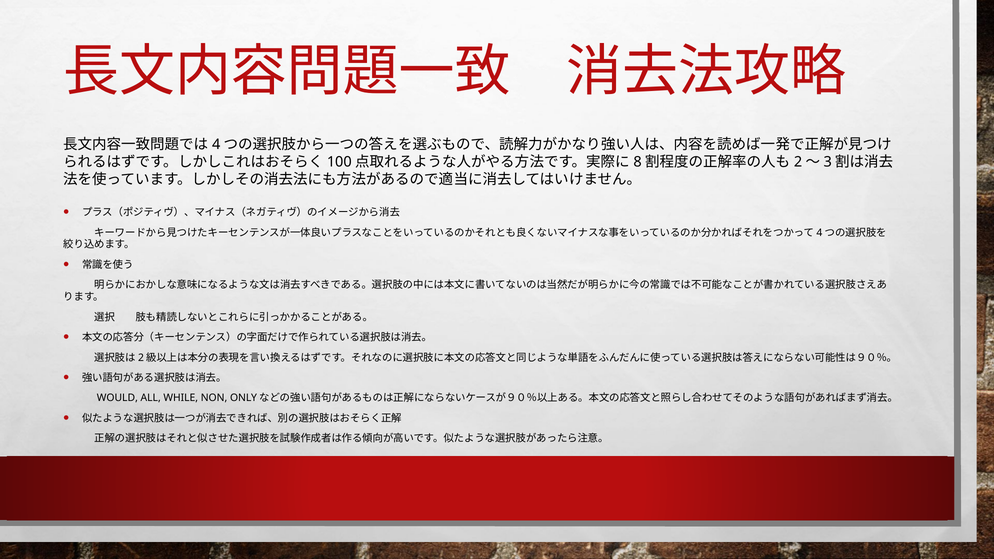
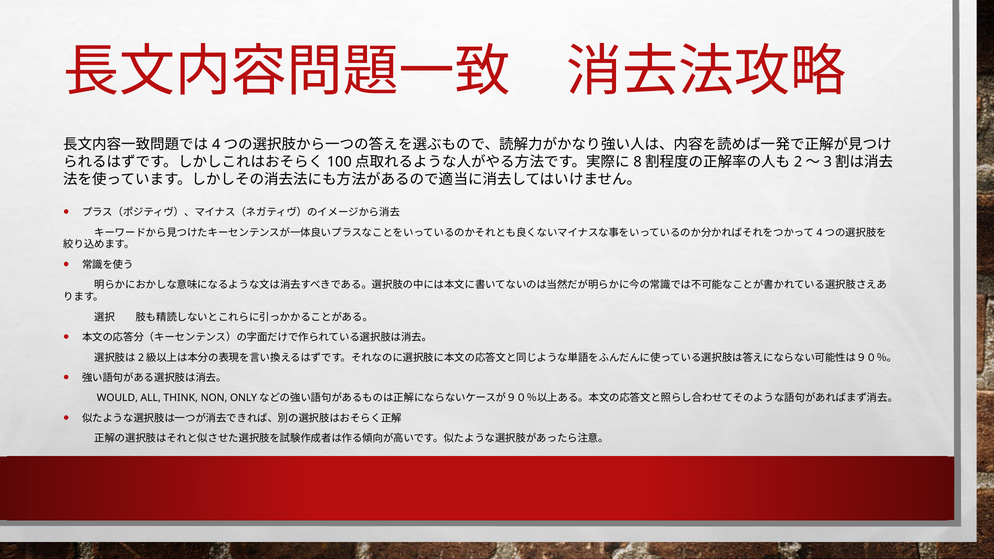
WHILE: WHILE -> THINK
